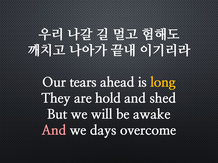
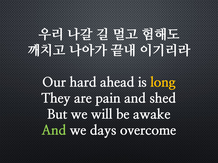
tears: tears -> hard
hold: hold -> pain
And at (54, 131) colour: pink -> light green
